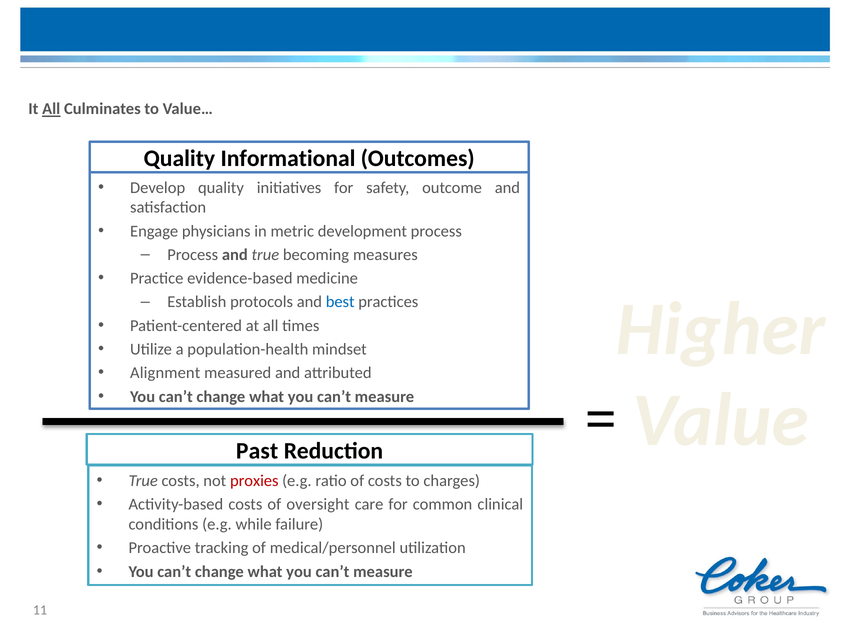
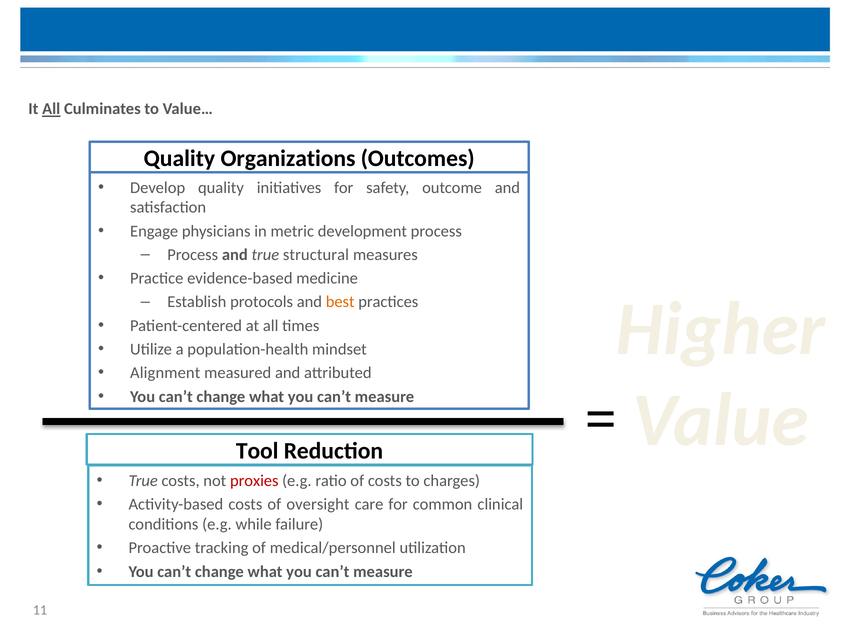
Informational: Informational -> Organizations
becoming: becoming -> structural
best colour: blue -> orange
Past: Past -> Tool
